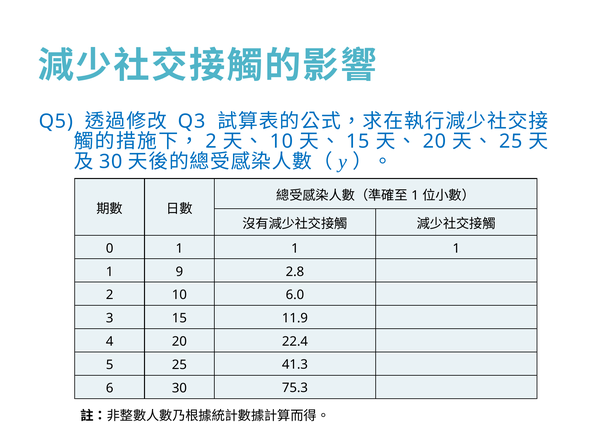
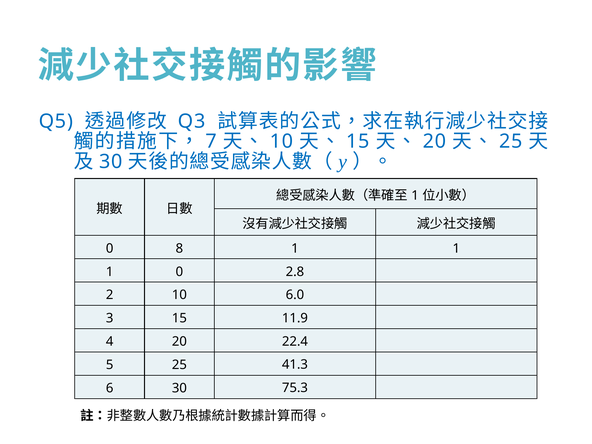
2 at (211, 141): 2 -> 7
0 1: 1 -> 8
1 9: 9 -> 0
